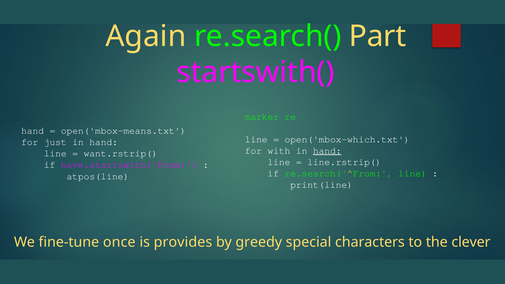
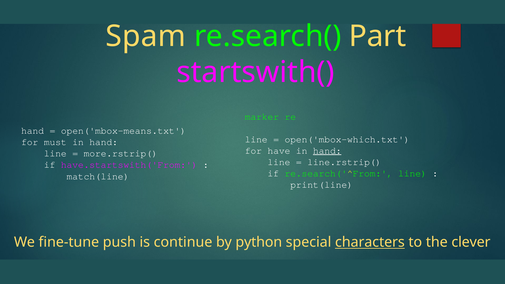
Again: Again -> Spam
just: just -> must
with: with -> have
want.rstrip(: want.rstrip( -> more.rstrip(
atpos(line: atpos(line -> match(line
once: once -> push
provides: provides -> continue
greedy: greedy -> python
characters underline: none -> present
